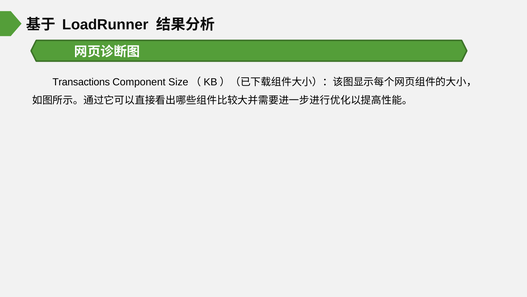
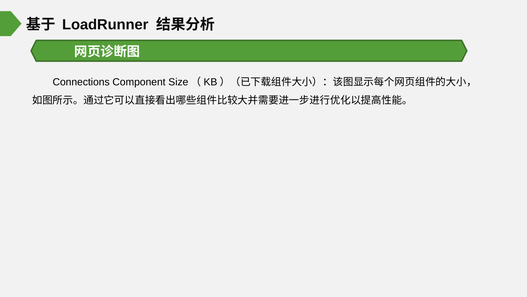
Transactions: Transactions -> Connections
